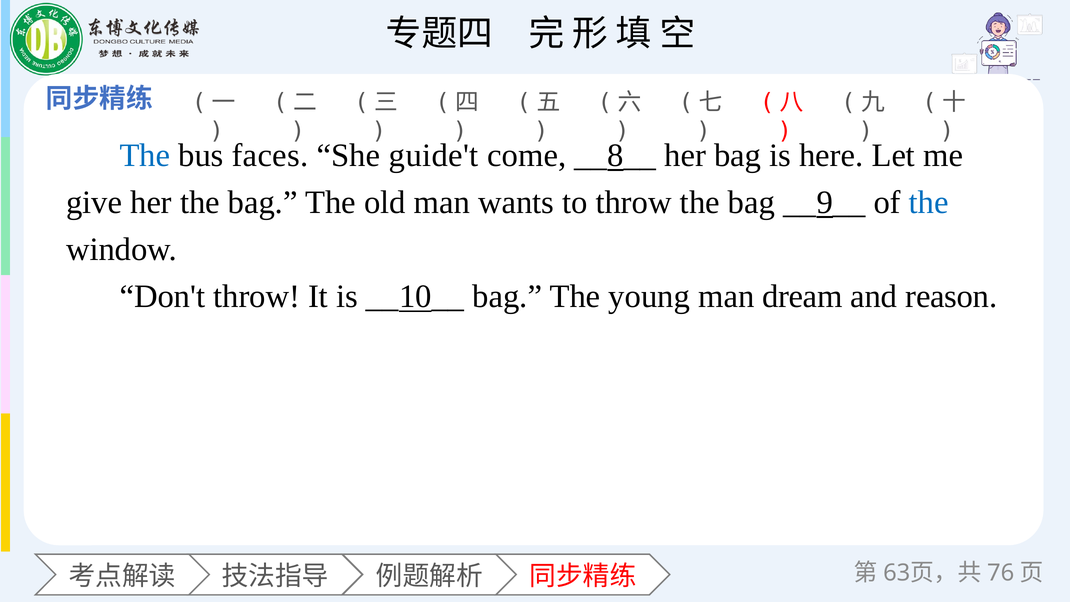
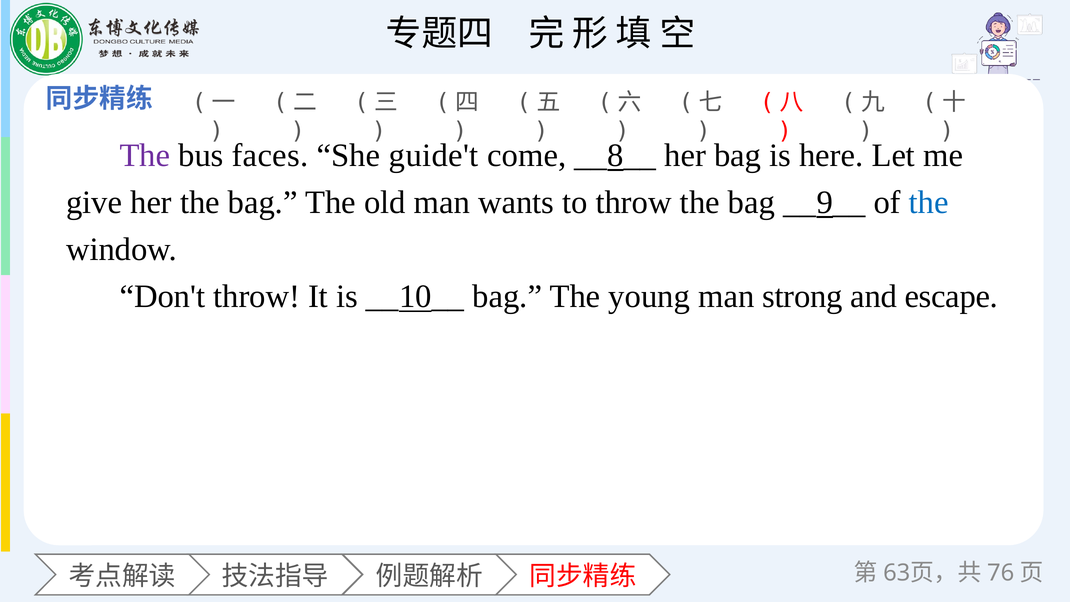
The at (145, 155) colour: blue -> purple
dream: dream -> strong
reason: reason -> escape
